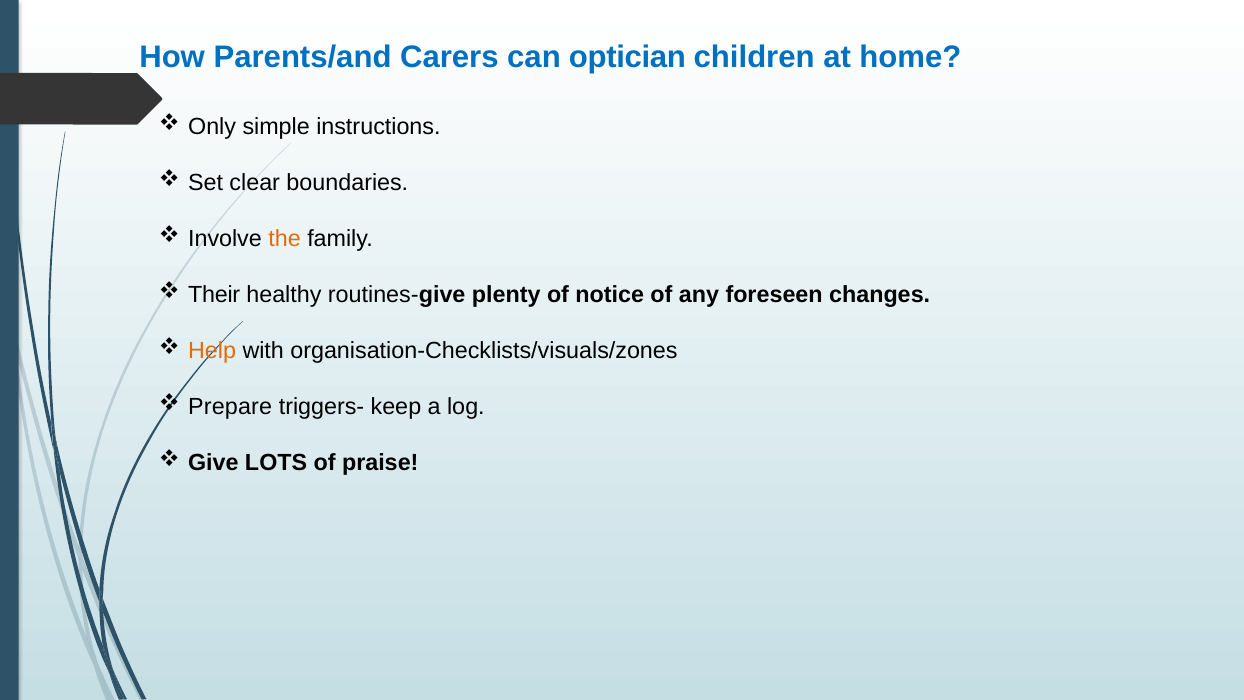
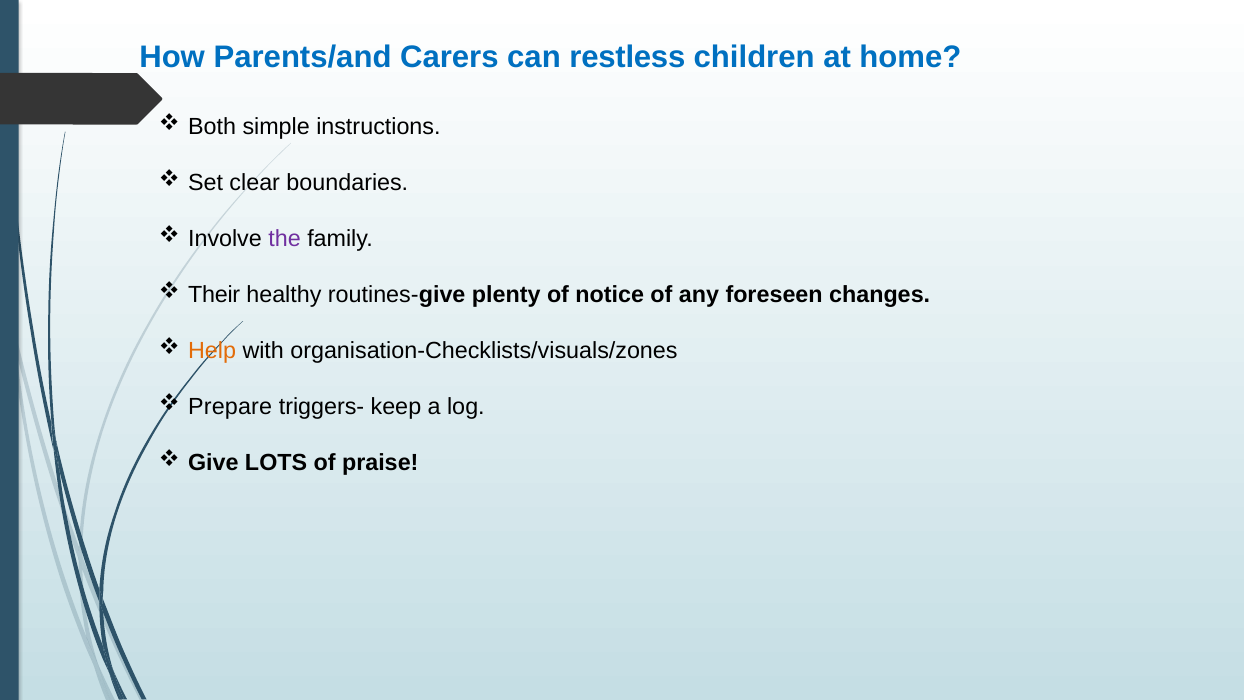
optician: optician -> restless
Only: Only -> Both
the colour: orange -> purple
